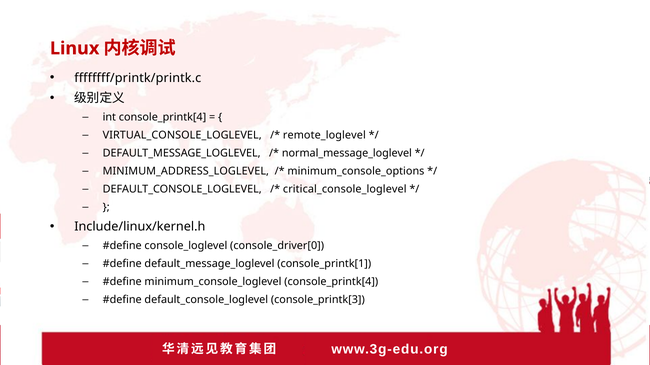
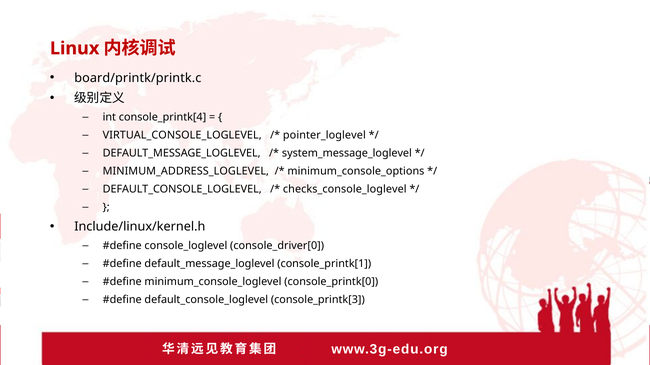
ffffffff/printk/printk.c: ffffffff/printk/printk.c -> board/printk/printk.c
remote_loglevel: remote_loglevel -> pointer_loglevel
normal_message_loglevel: normal_message_loglevel -> system_message_loglevel
critical_console_loglevel: critical_console_loglevel -> checks_console_loglevel
minimum_console_loglevel console_printk[4: console_printk[4 -> console_printk[0
